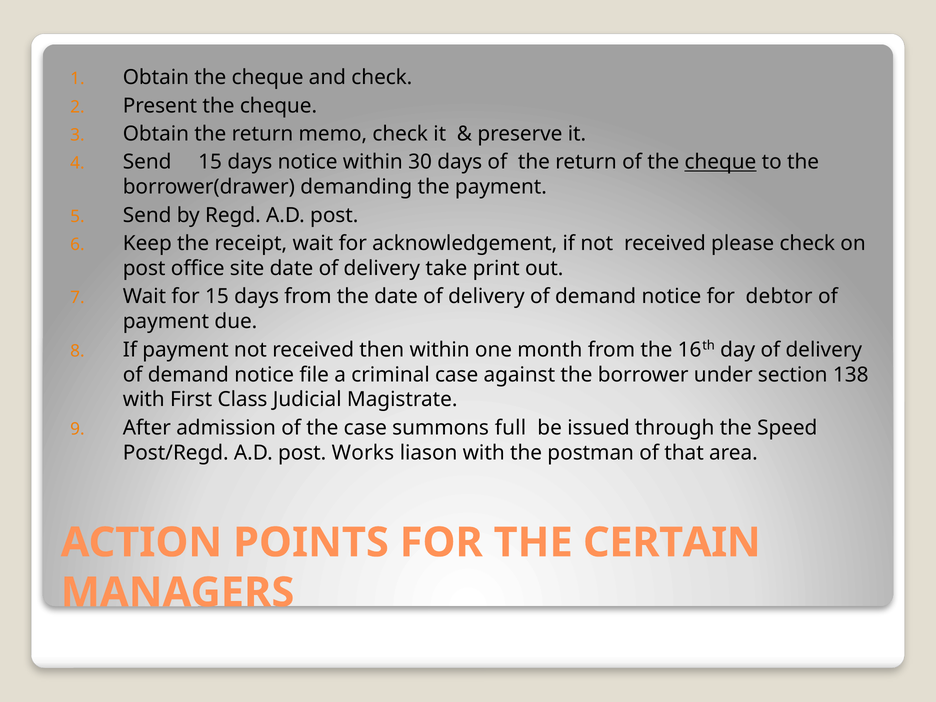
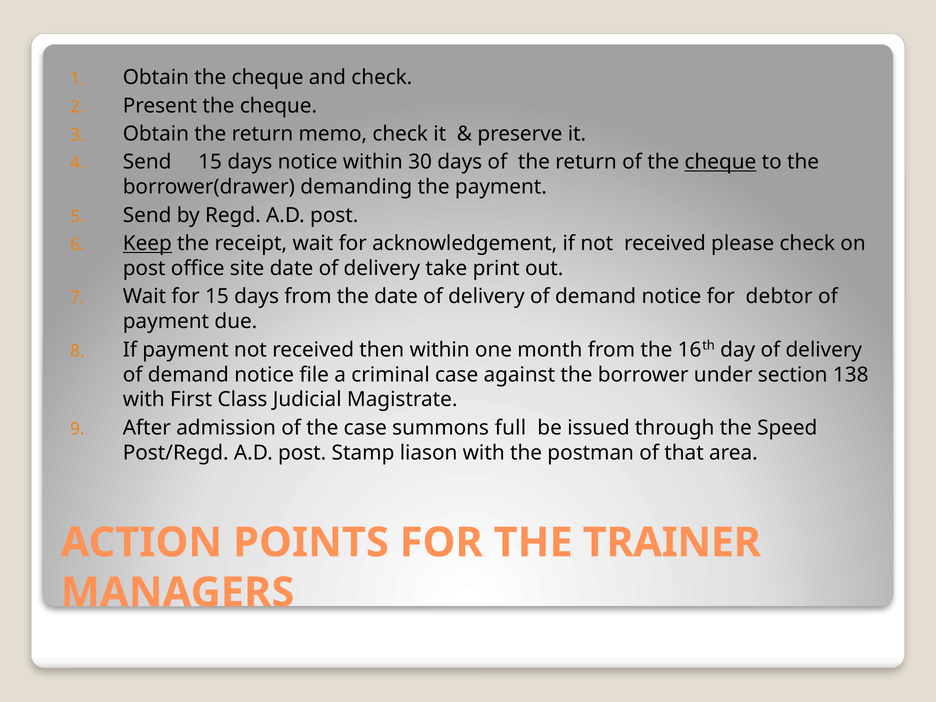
Keep underline: none -> present
Works: Works -> Stamp
CERTAIN: CERTAIN -> TRAINER
